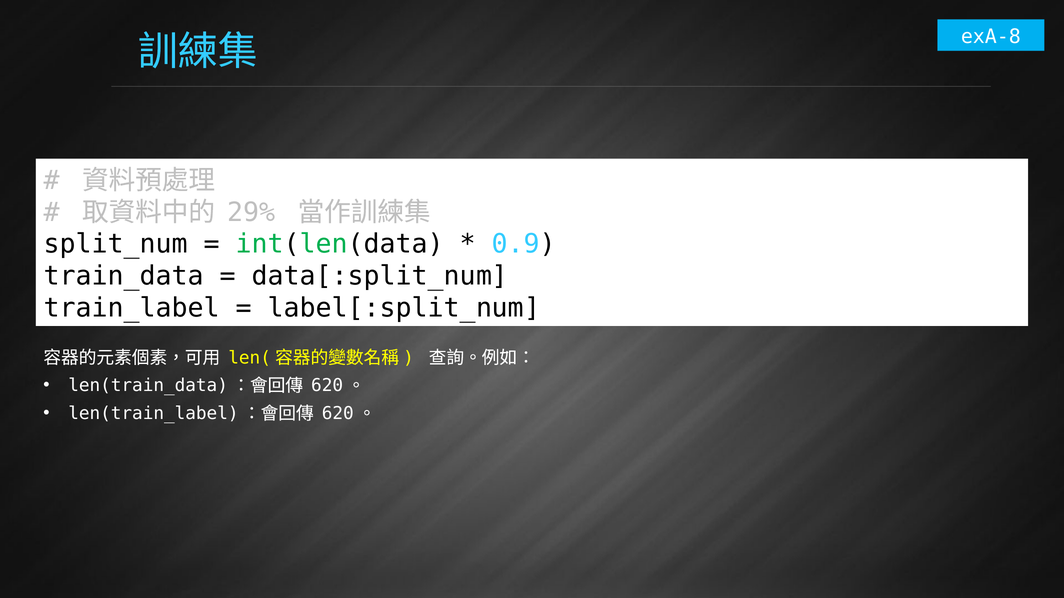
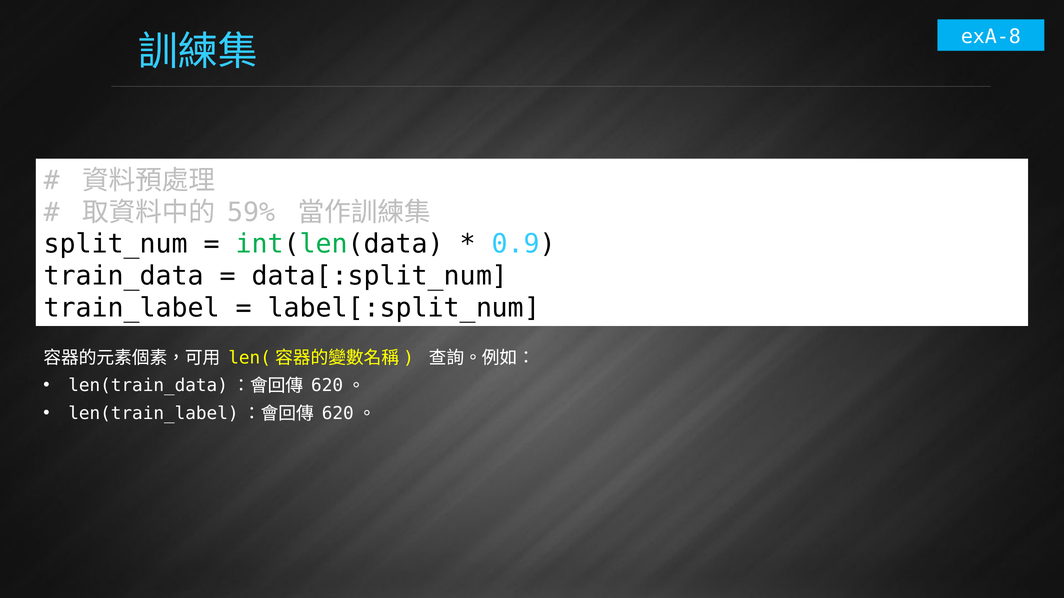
29%: 29% -> 59%
